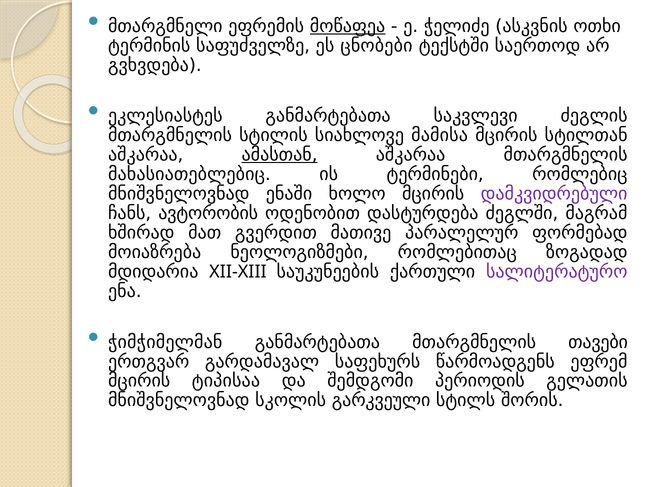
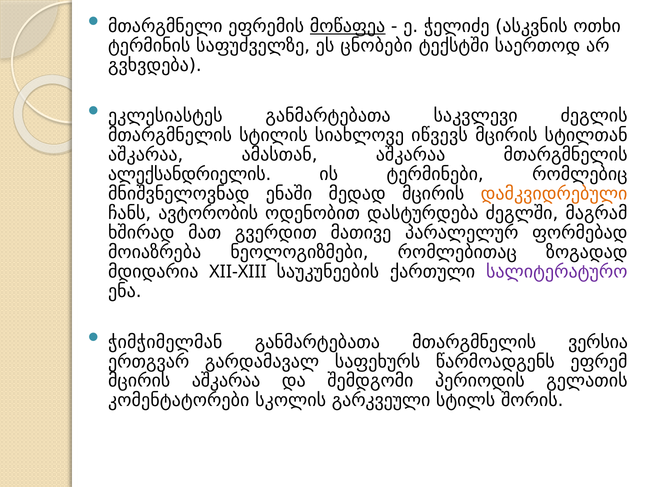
მამისა: მამისა -> იწვევს
ამასთან underline: present -> none
მახასიათებლებიც: მახასიათებლებიც -> ალექსანდრიელის
ხოლო: ხოლო -> მედად
დამკვიდრებული colour: purple -> orange
თავები: თავები -> ვერსია
მცირის ტიპისაა: ტიპისაა -> აშკარაა
მნიშვნელოვნად at (179, 400): მნიშვნელოვნად -> კომენტატორები
